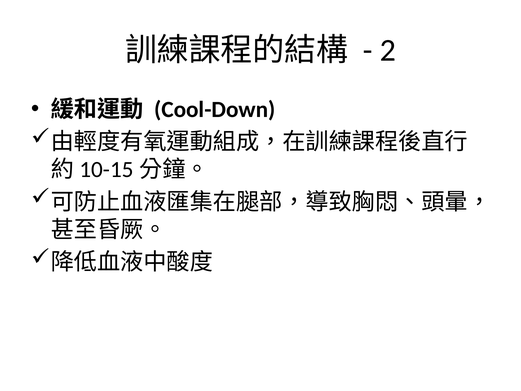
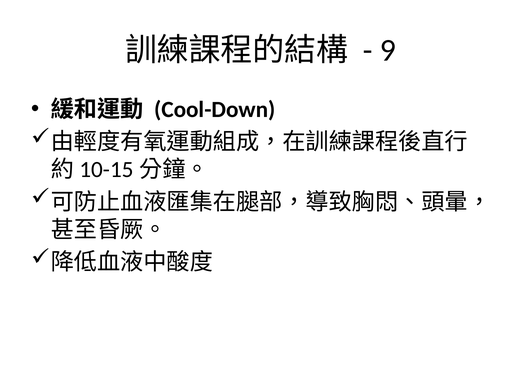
2: 2 -> 9
